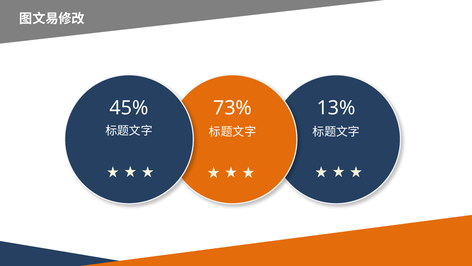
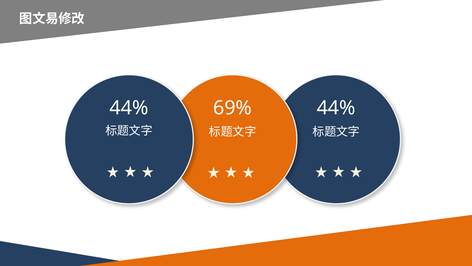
45% at (129, 108): 45% -> 44%
73%: 73% -> 69%
13% at (336, 108): 13% -> 44%
